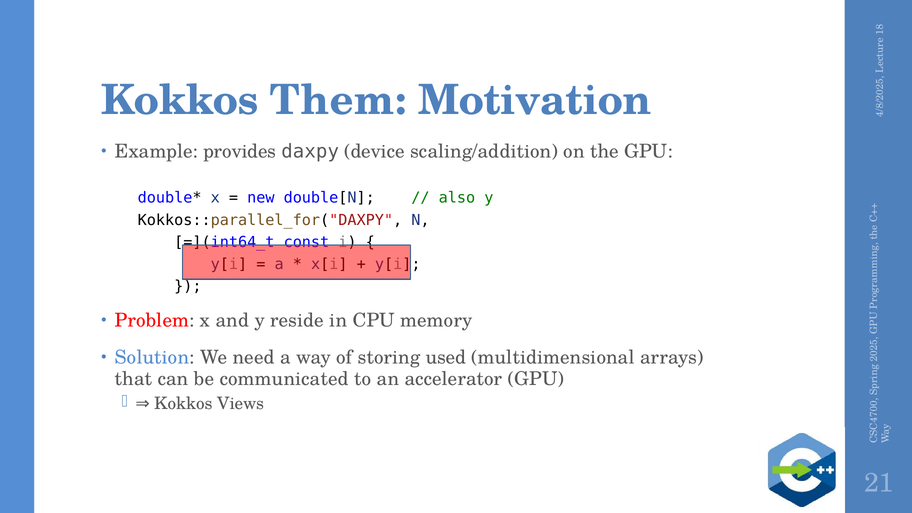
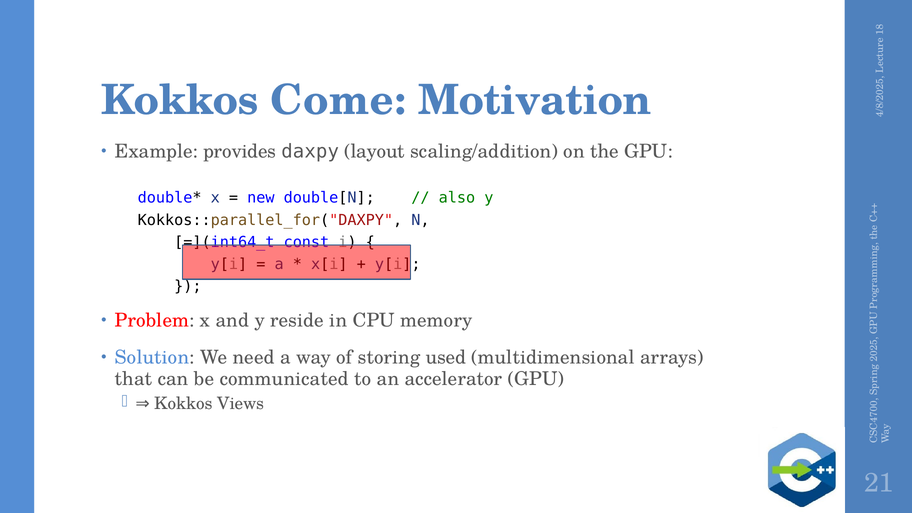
Them: Them -> Come
device: device -> layout
